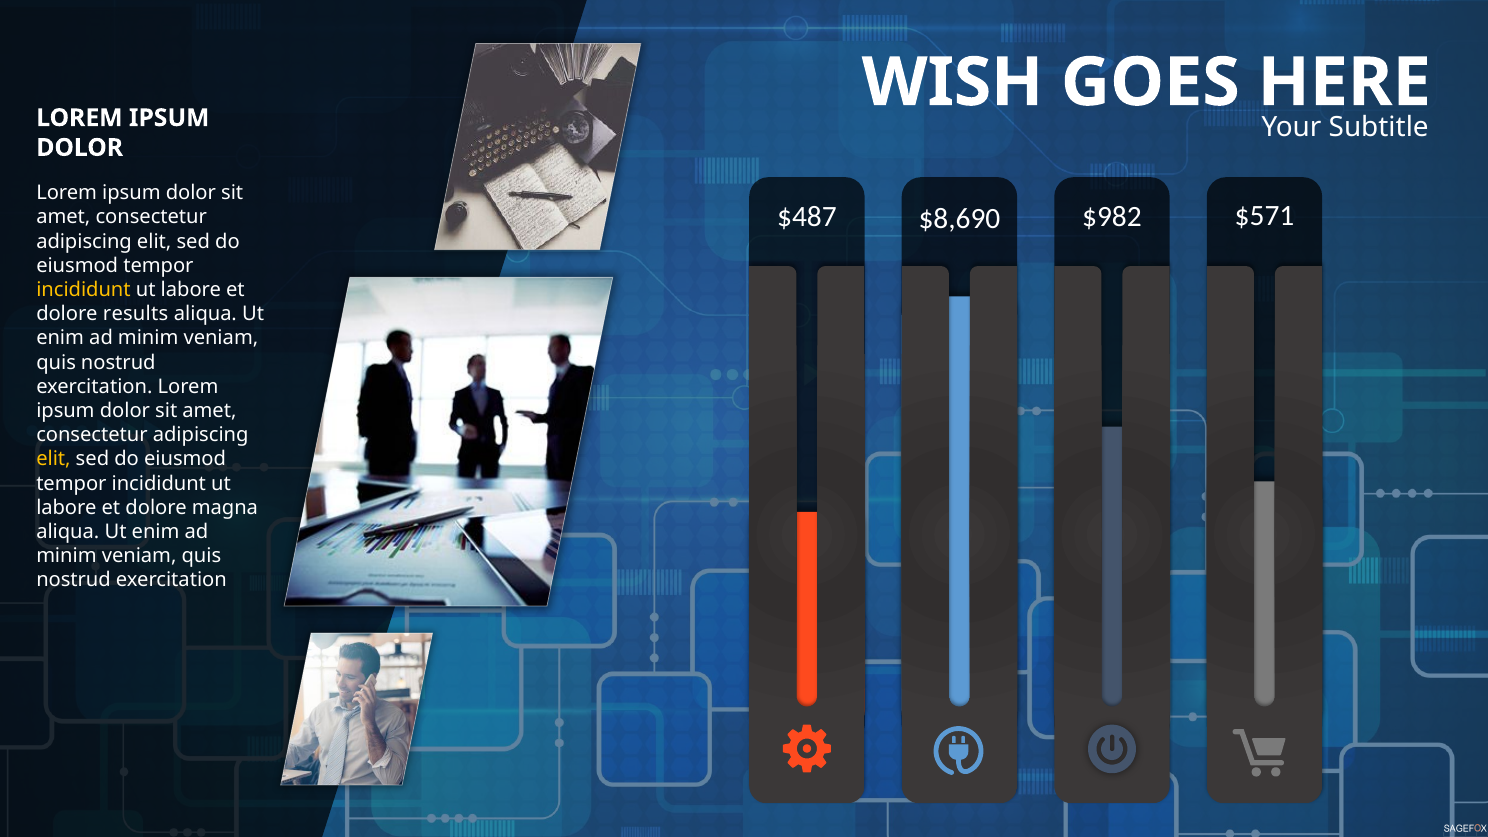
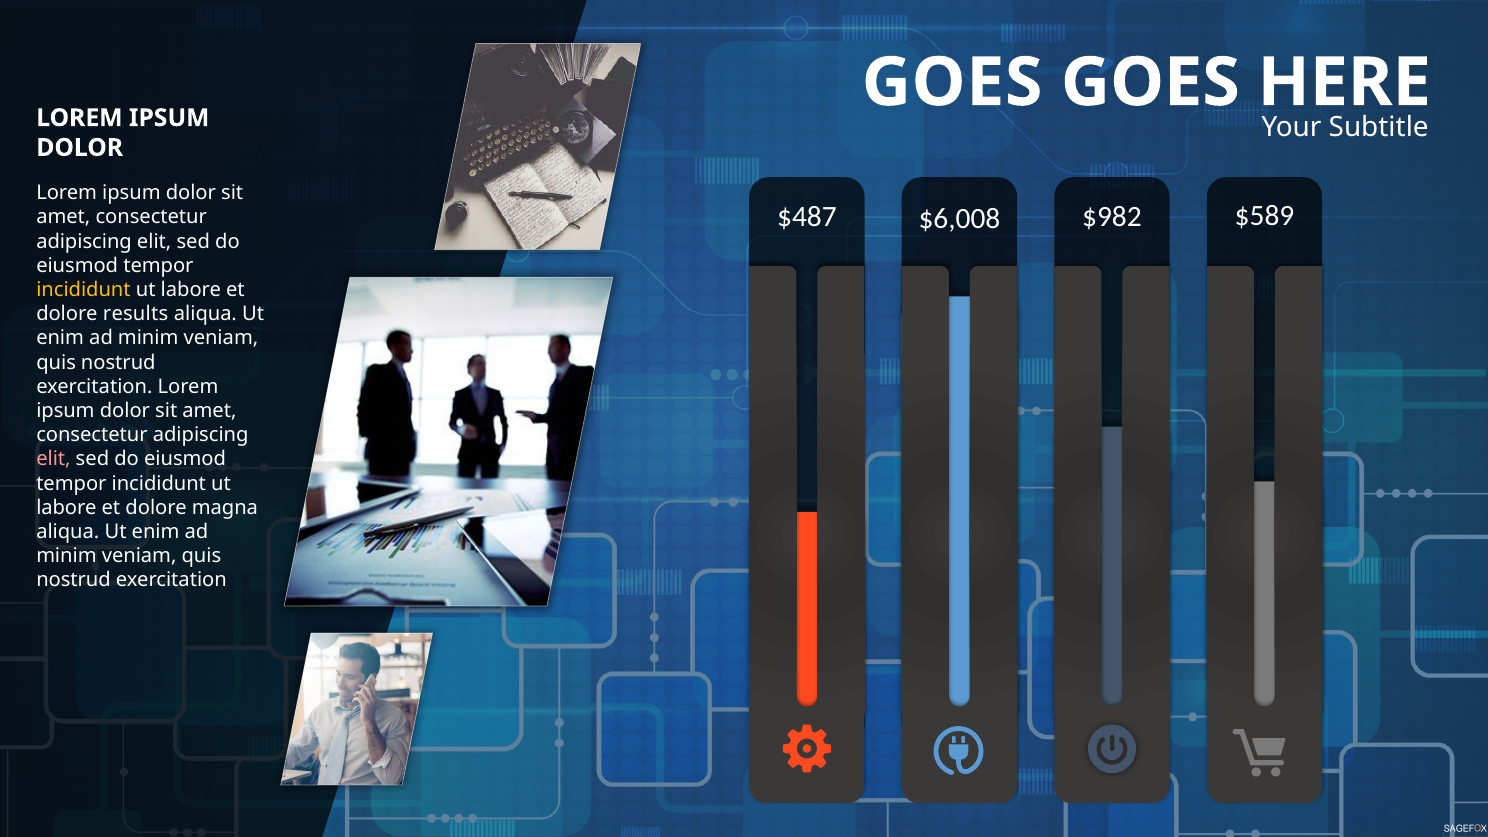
WISH at (952, 83): WISH -> GOES
$8,690: $8,690 -> $6,008
$571: $571 -> $589
elit at (53, 459) colour: yellow -> pink
